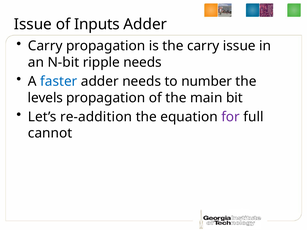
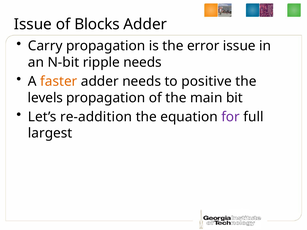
Inputs: Inputs -> Blocks
the carry: carry -> error
faster colour: blue -> orange
number: number -> positive
cannot: cannot -> largest
